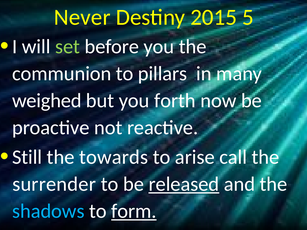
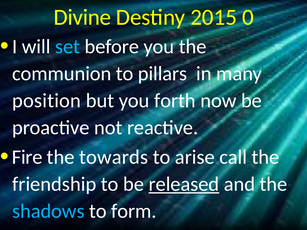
Never: Never -> Divine
5: 5 -> 0
set colour: light green -> light blue
weighed: weighed -> position
Still: Still -> Fire
surrender: surrender -> friendship
form underline: present -> none
